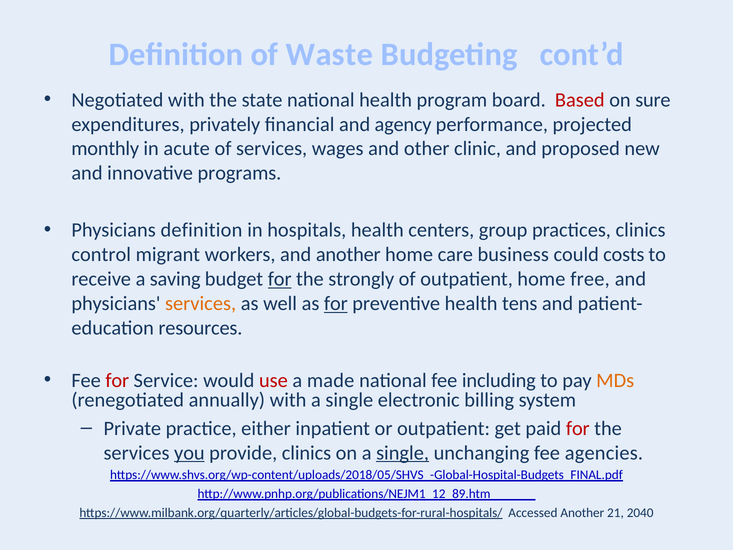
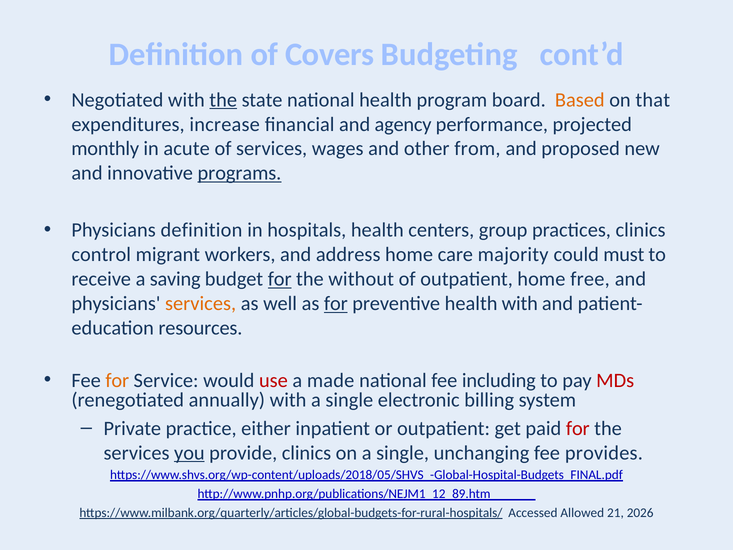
Waste: Waste -> Covers
the at (223, 100) underline: none -> present
Based colour: red -> orange
sure: sure -> that
privately: privately -> increase
clinic: clinic -> from
programs underline: none -> present
and another: another -> address
business: business -> majority
costs: costs -> must
strongly: strongly -> without
health tens: tens -> with
for at (117, 380) colour: red -> orange
MDs colour: orange -> red
single at (403, 453) underline: present -> none
agencies: agencies -> provides
Accessed Another: Another -> Allowed
2040: 2040 -> 2026
